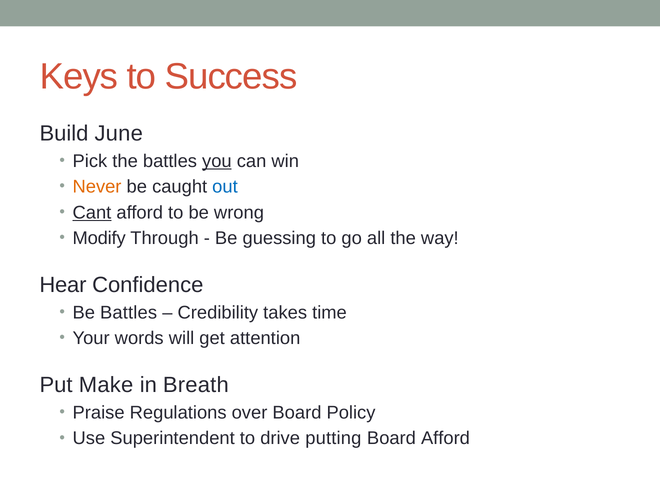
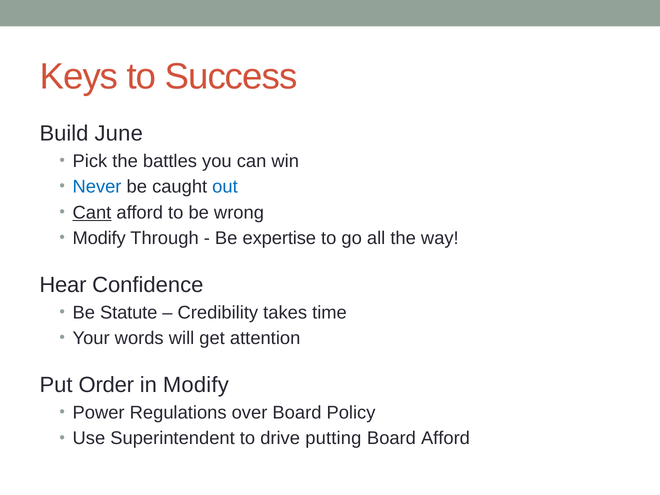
you underline: present -> none
Never colour: orange -> blue
guessing: guessing -> expertise
Be Battles: Battles -> Statute
Make: Make -> Order
in Breath: Breath -> Modify
Praise: Praise -> Power
